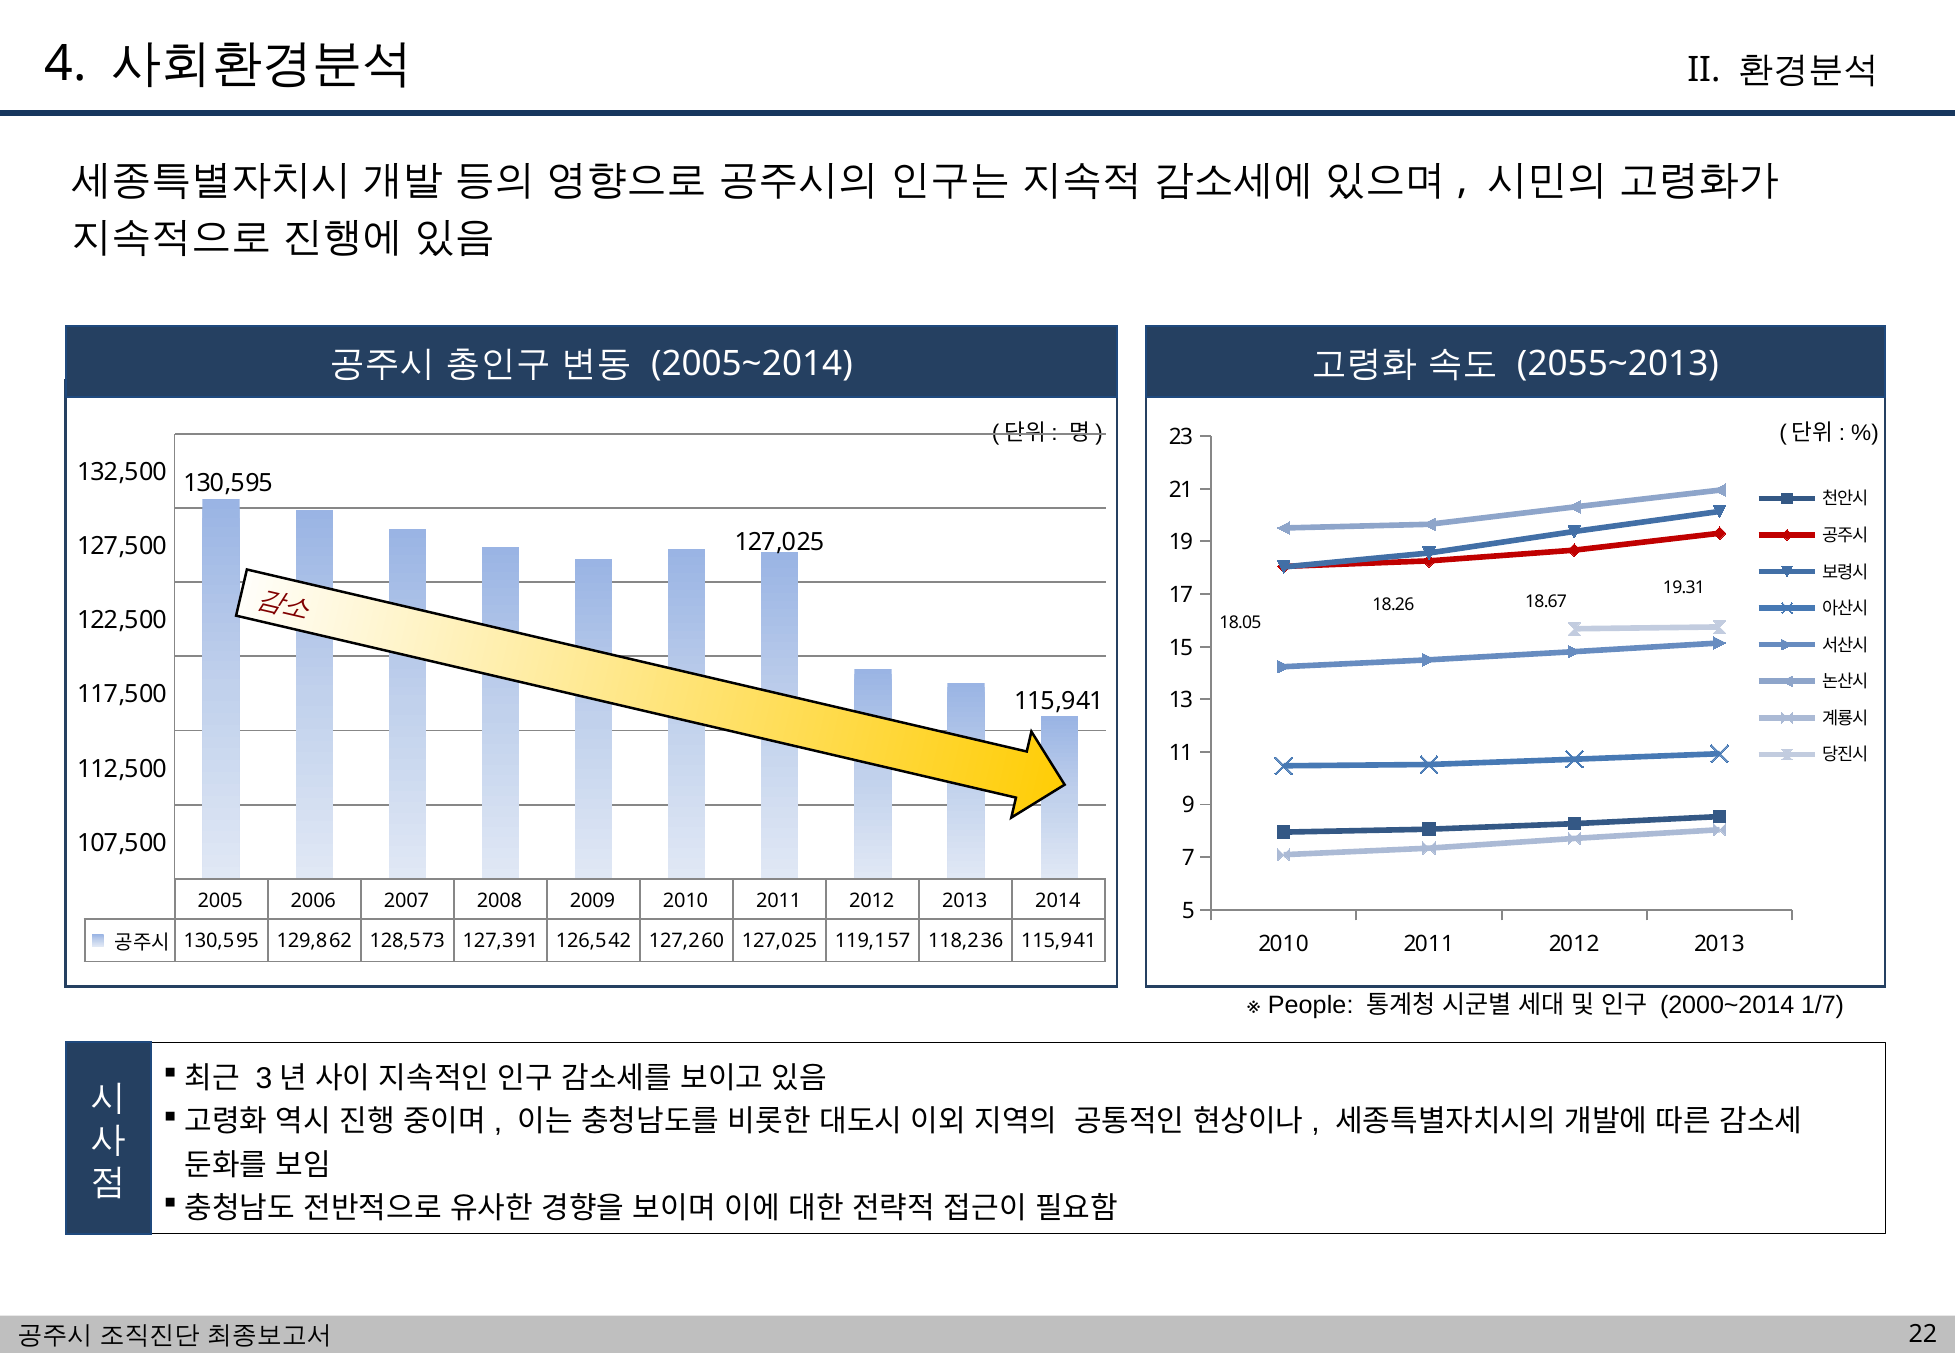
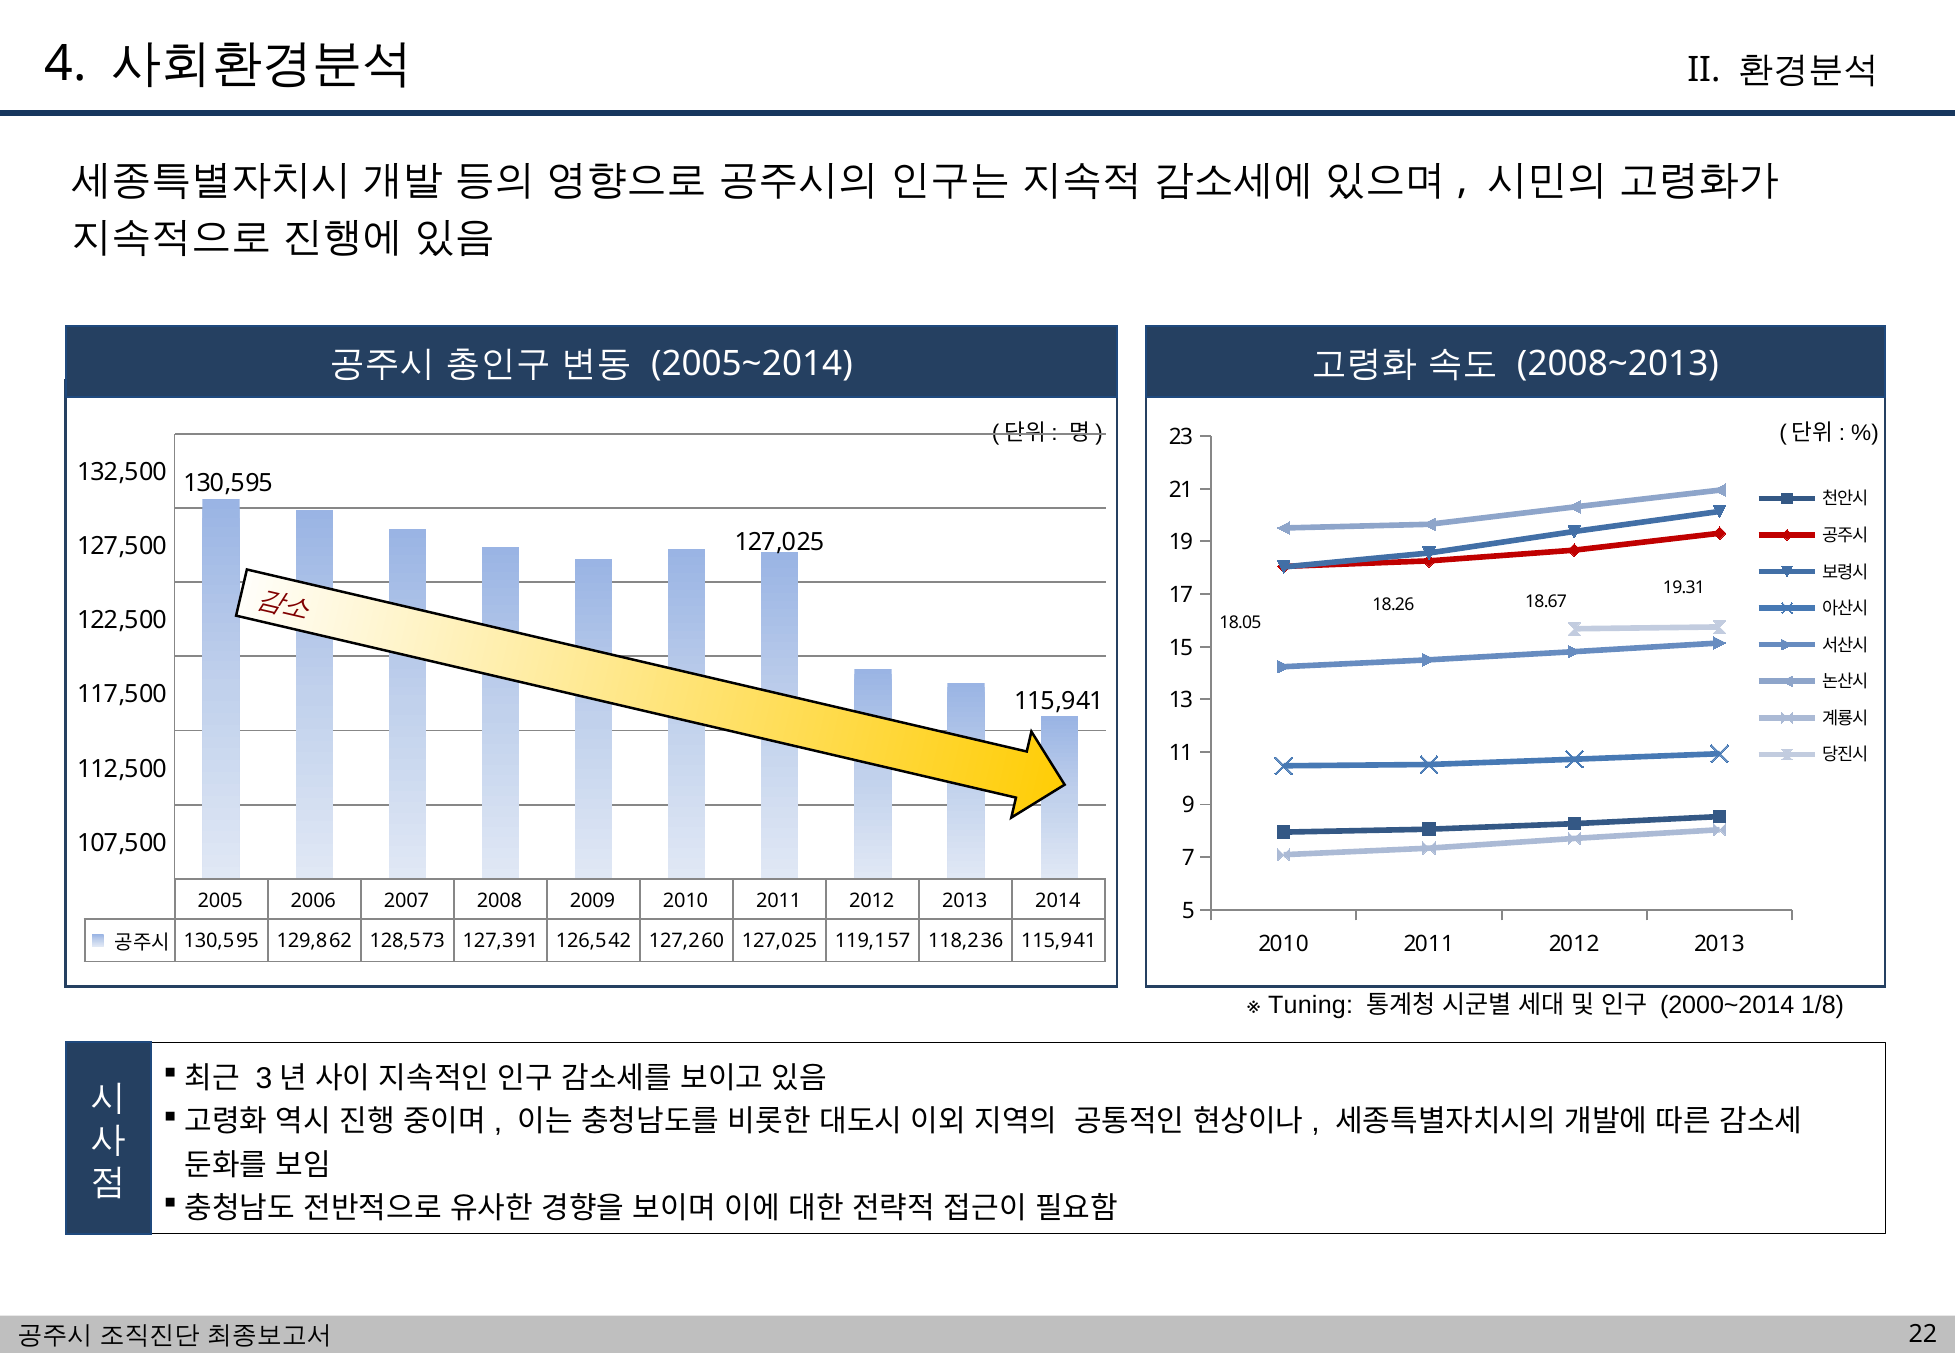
2055~2013: 2055~2013 -> 2008~2013
People: People -> Tuning
1/7: 1/7 -> 1/8
